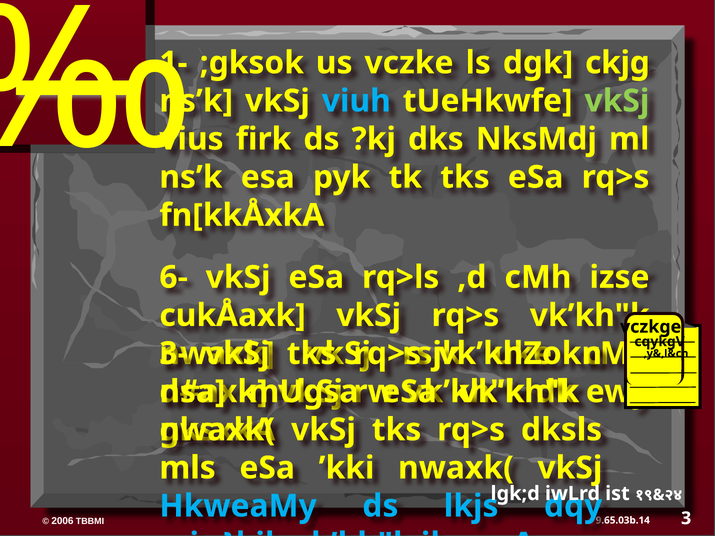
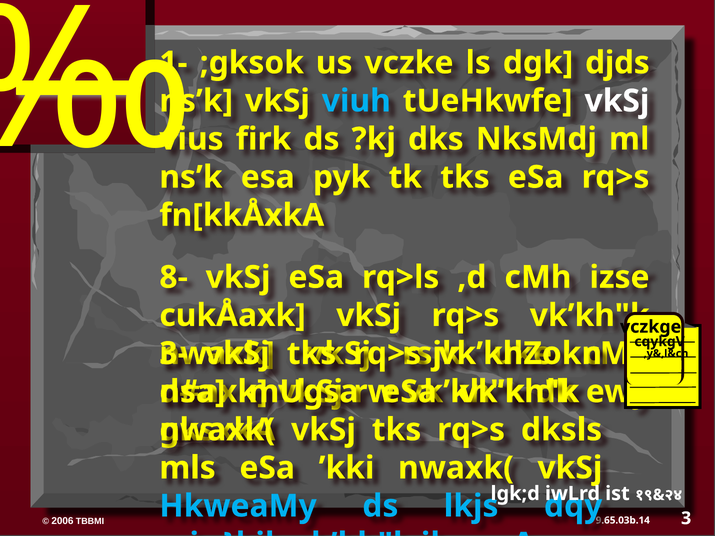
ckjg: ckjg -> djds
vkSj at (617, 101) colour: light green -> white
6-: 6- -> 8-
